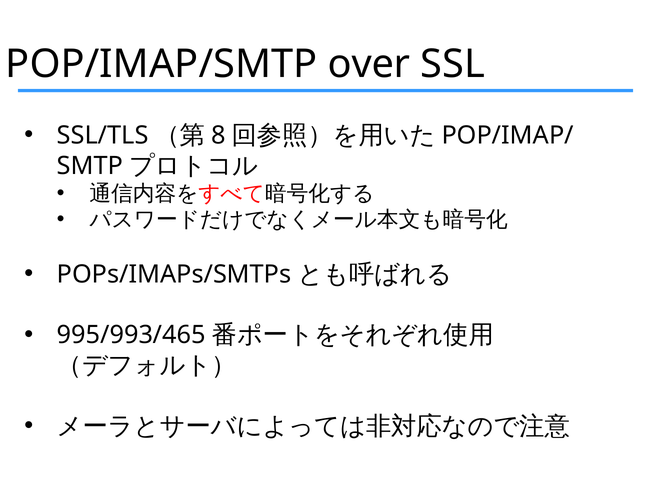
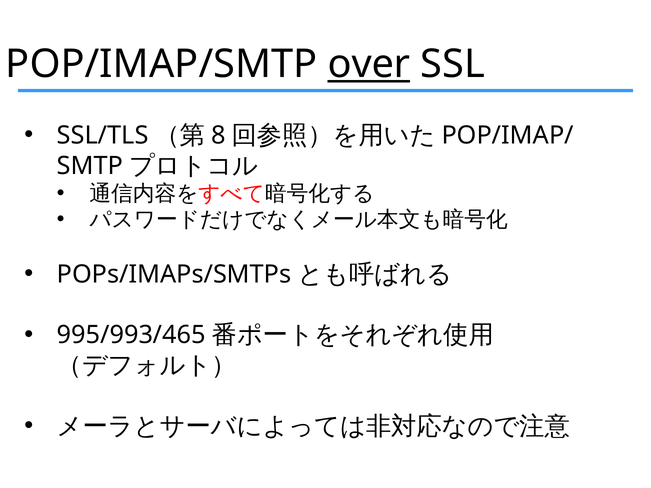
over underline: none -> present
